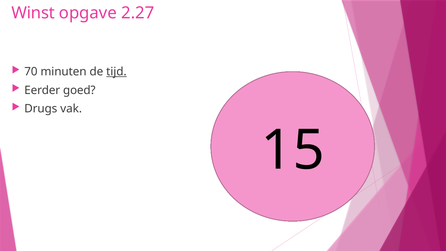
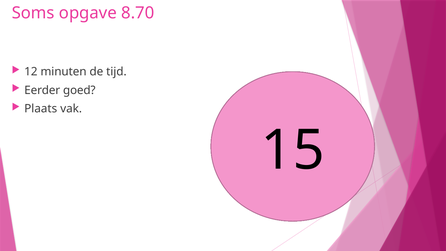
Winst: Winst -> Soms
2.27: 2.27 -> 8.70
70 at (31, 72): 70 -> 12
tijd underline: present -> none
Drugs: Drugs -> Plaats
